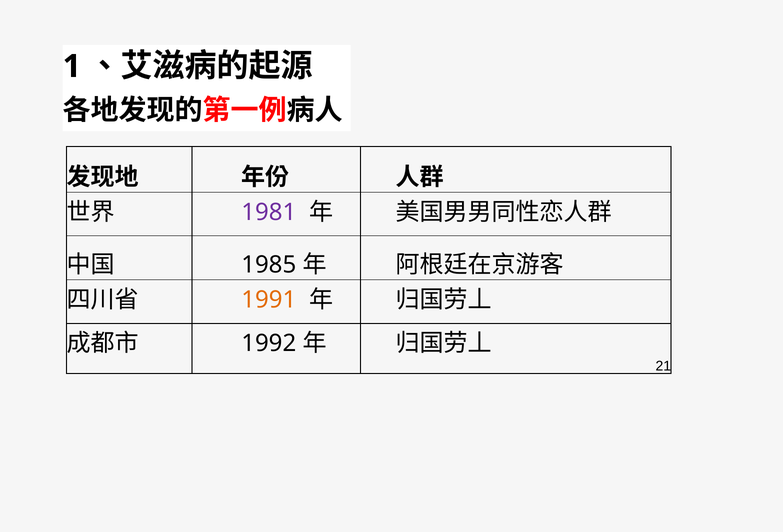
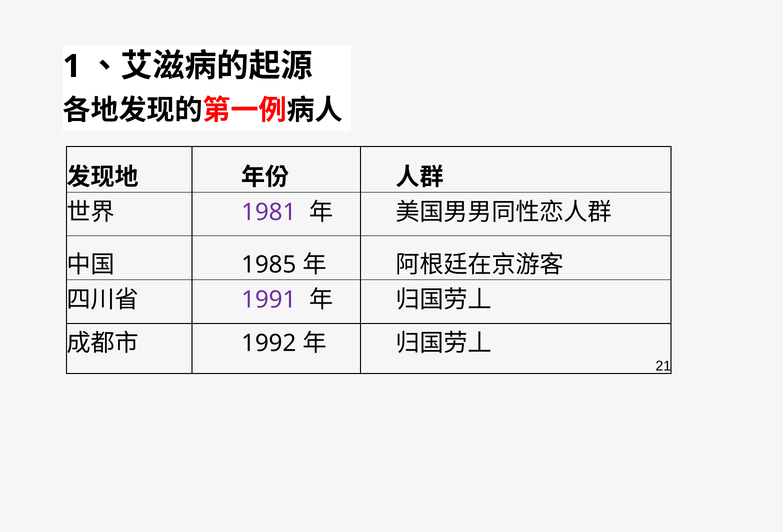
1991 colour: orange -> purple
